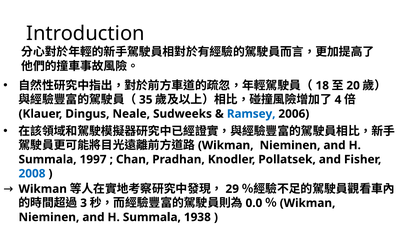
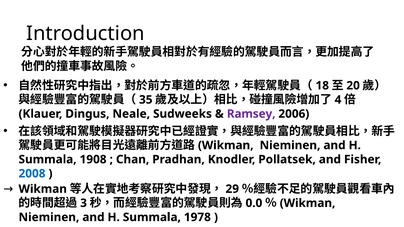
Ramsey colour: blue -> purple
1997: 1997 -> 1908
1938: 1938 -> 1978
